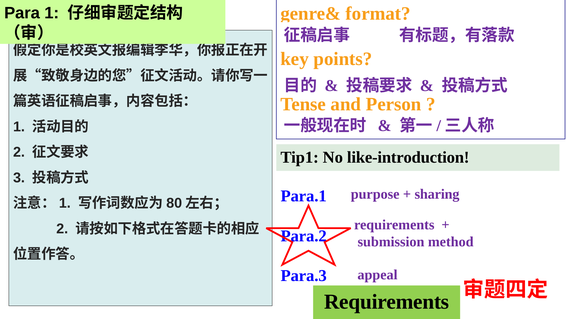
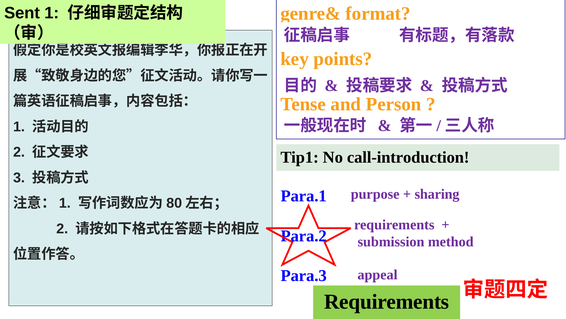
Para: Para -> Sent
like-introduction: like-introduction -> call-introduction
